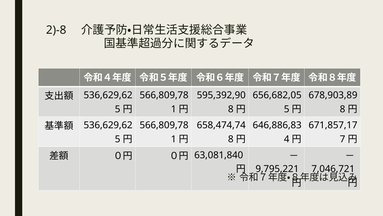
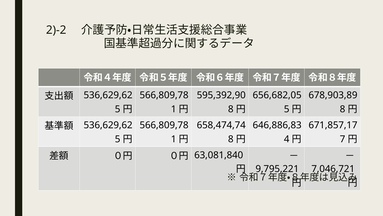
2)‐8: 2)‐8 -> 2)‐2
